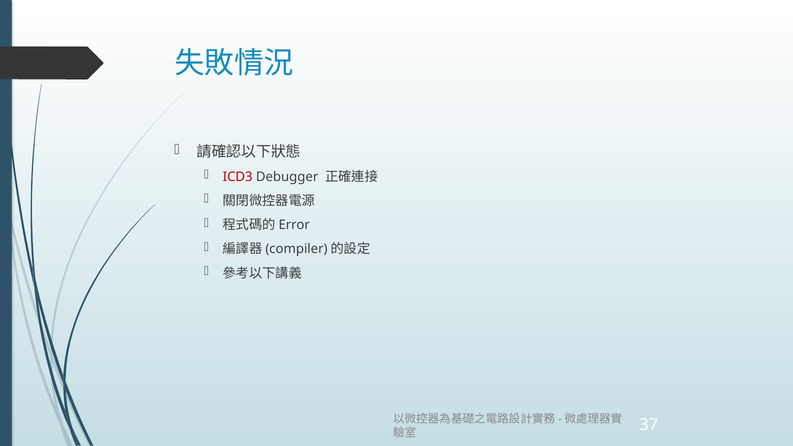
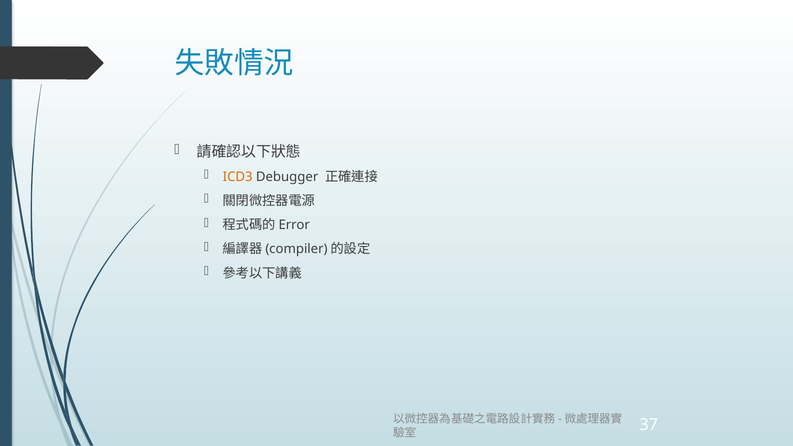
ICD3 colour: red -> orange
